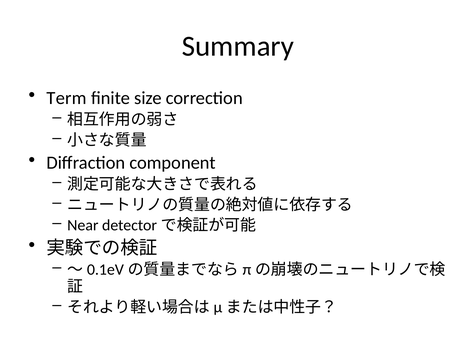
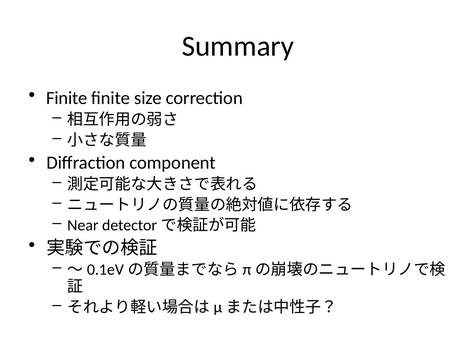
Term at (67, 98): Term -> Finite
